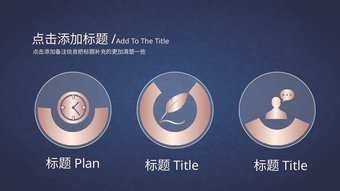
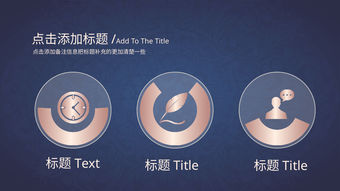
Plan: Plan -> Text
